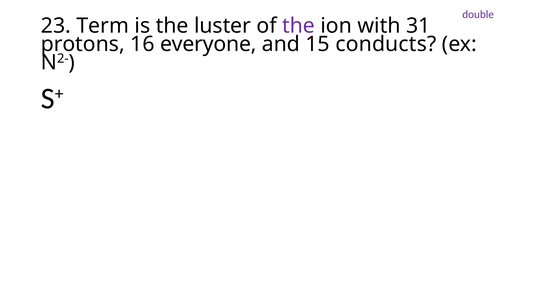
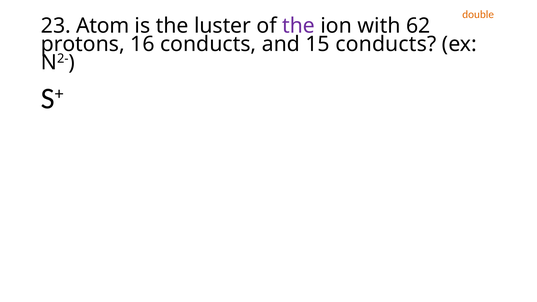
double colour: purple -> orange
Term: Term -> Atom
31: 31 -> 62
16 everyone: everyone -> conducts
